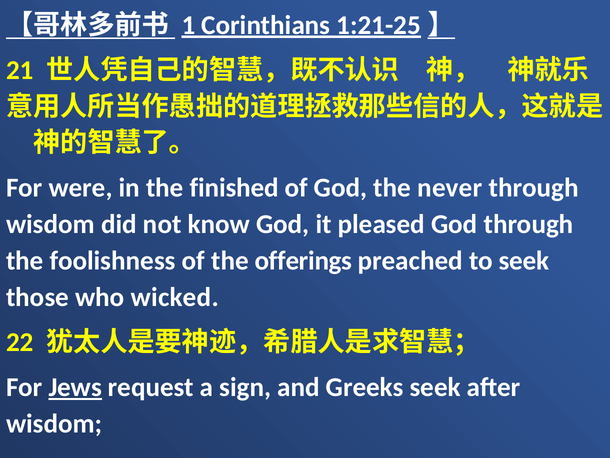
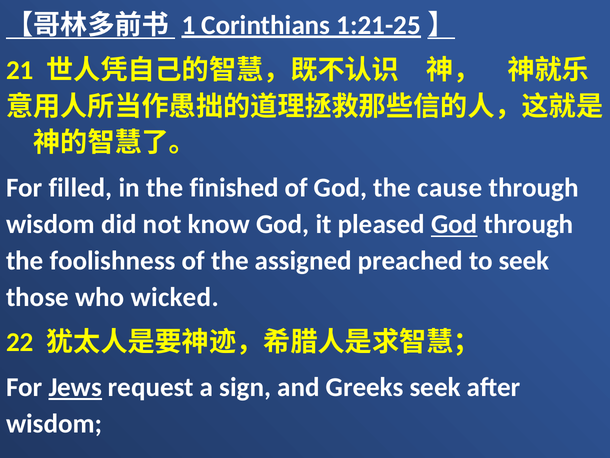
were: were -> filled
never: never -> cause
God at (454, 224) underline: none -> present
offerings: offerings -> assigned
